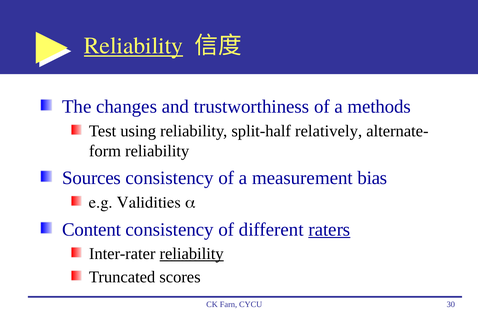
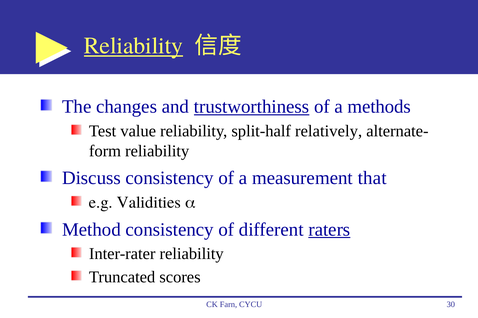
trustworthiness underline: none -> present
using: using -> value
Sources: Sources -> Discuss
bias: bias -> that
Content: Content -> Method
reliability at (192, 254) underline: present -> none
